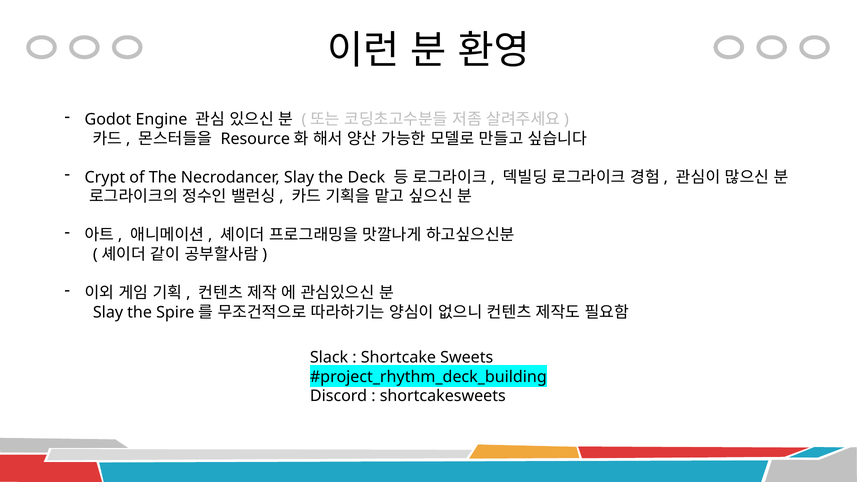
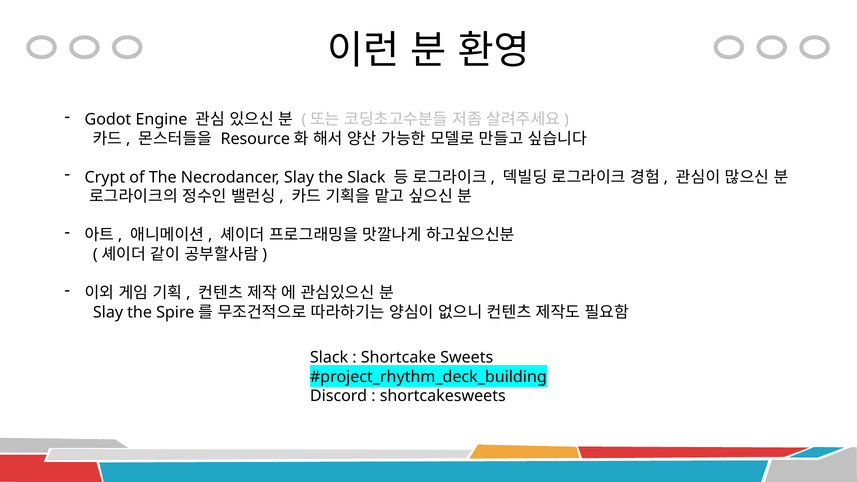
the Deck: Deck -> Slack
